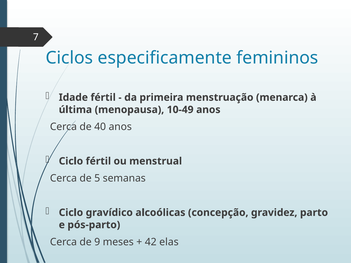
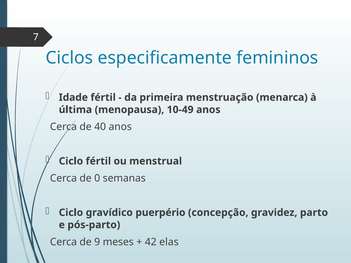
5: 5 -> 0
alcoólicas: alcoólicas -> puerpério
